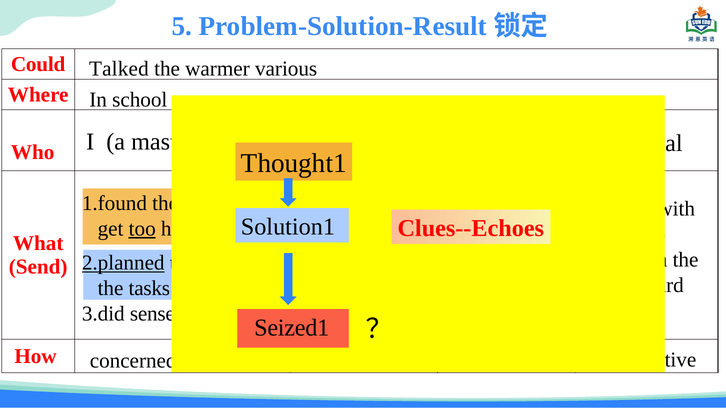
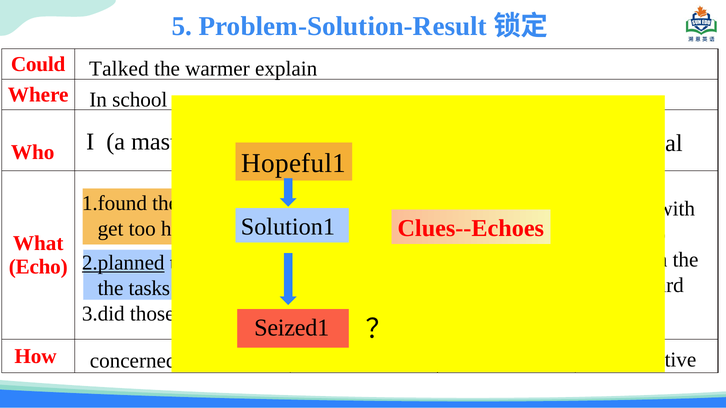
various: various -> explain
Thought1: Thought1 -> Hopeful1
too at (142, 229) underline: present -> none
Send: Send -> Echo
sense: sense -> those
